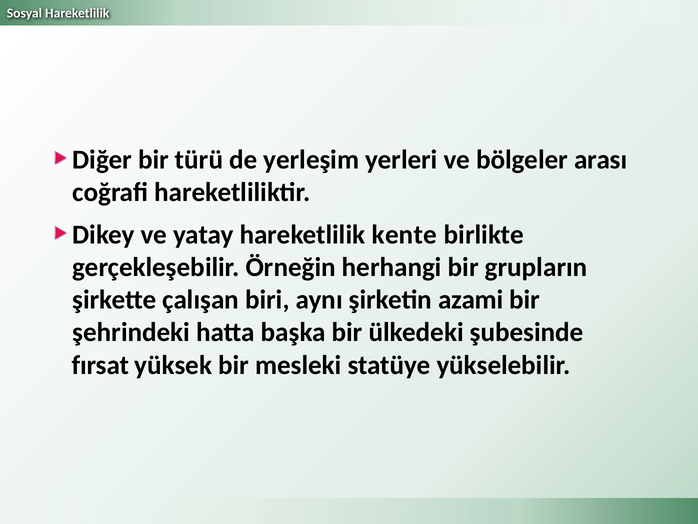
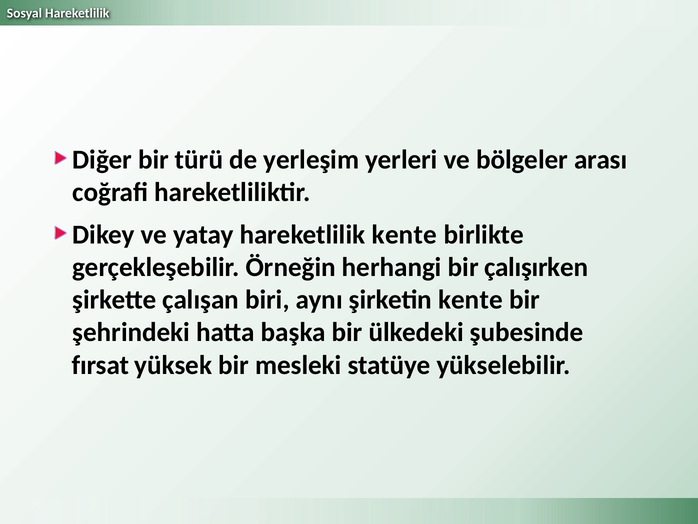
grupların: grupların -> çalışırken
şirketin azami: azami -> kente
